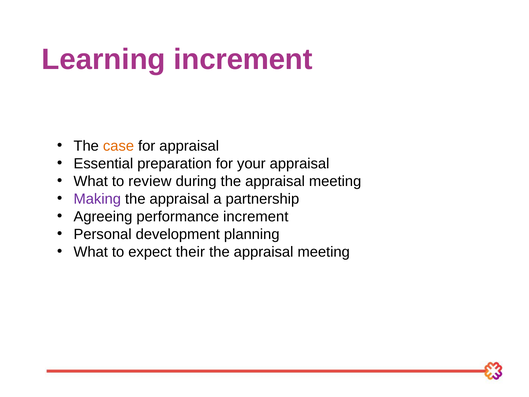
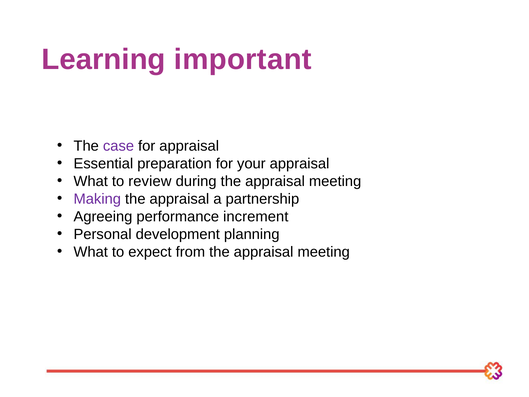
Learning increment: increment -> important
case colour: orange -> purple
their: their -> from
